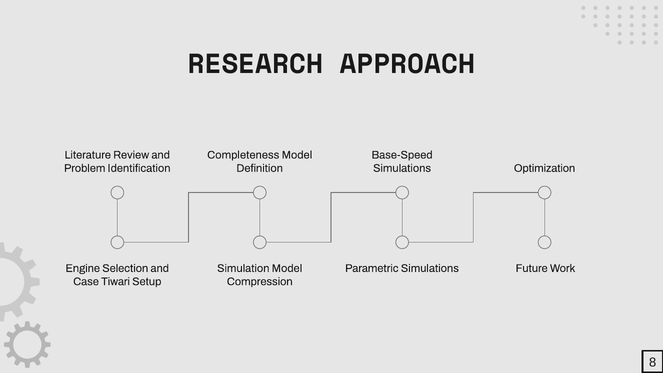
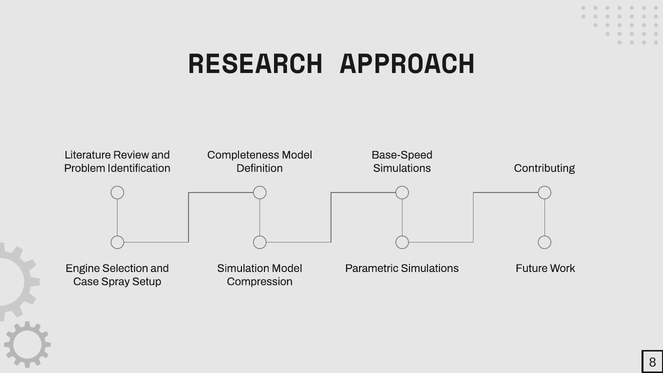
Optimization: Optimization -> Contributing
Tiwari: Tiwari -> Spray
